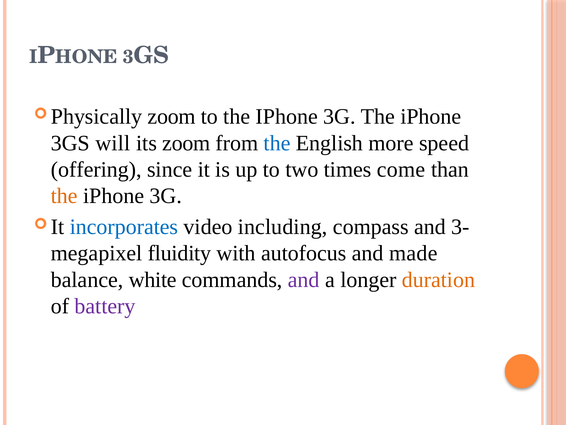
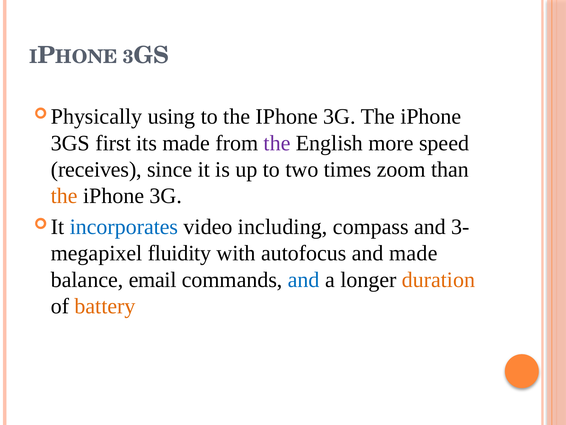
zoom at (172, 117): zoom -> using
will: will -> first
its zoom: zoom -> made
the at (277, 143) colour: blue -> purple
offering: offering -> receives
come: come -> zoom
white: white -> email
and at (304, 279) colour: purple -> blue
battery colour: purple -> orange
